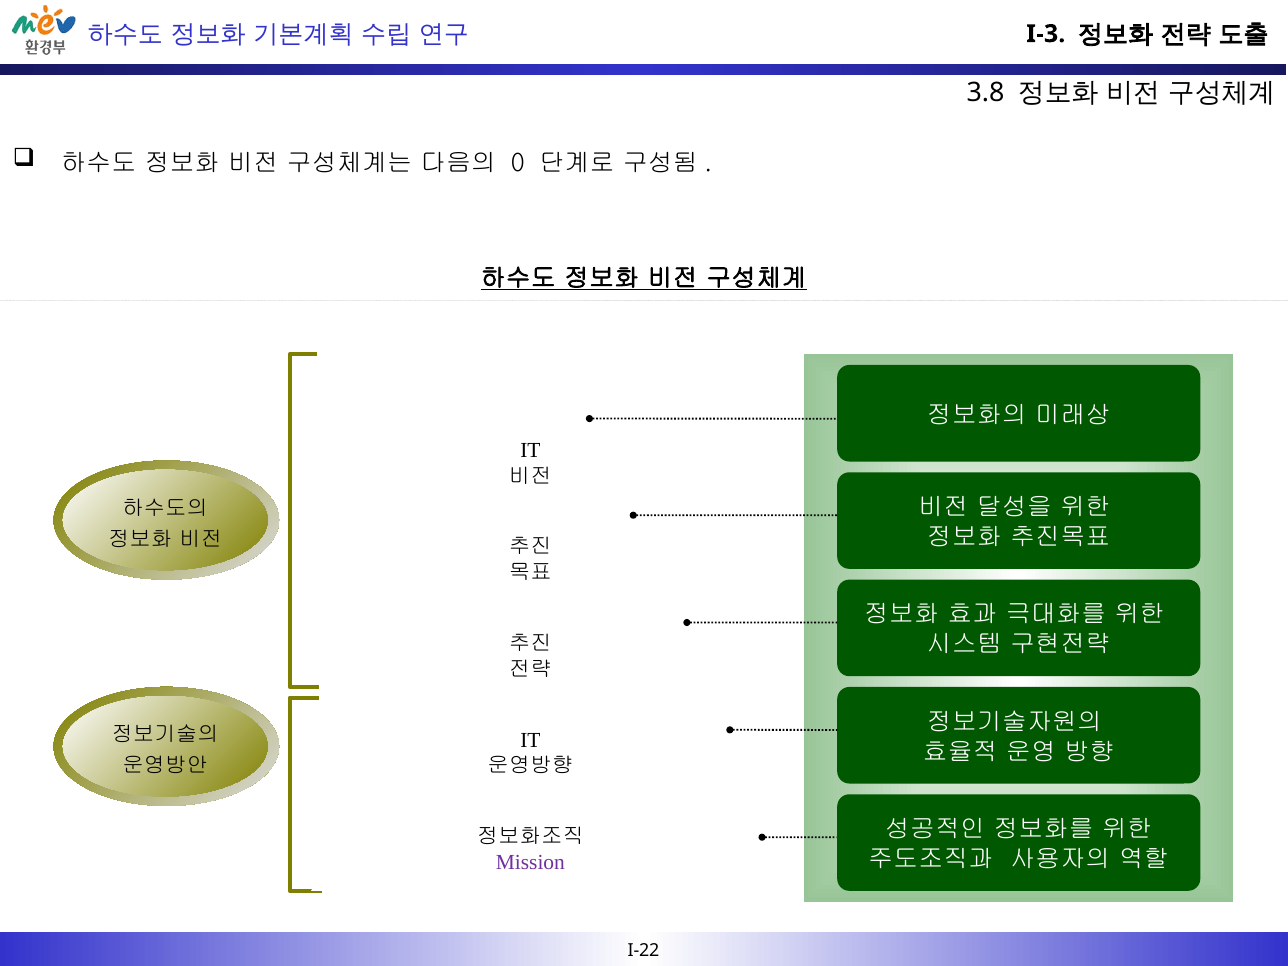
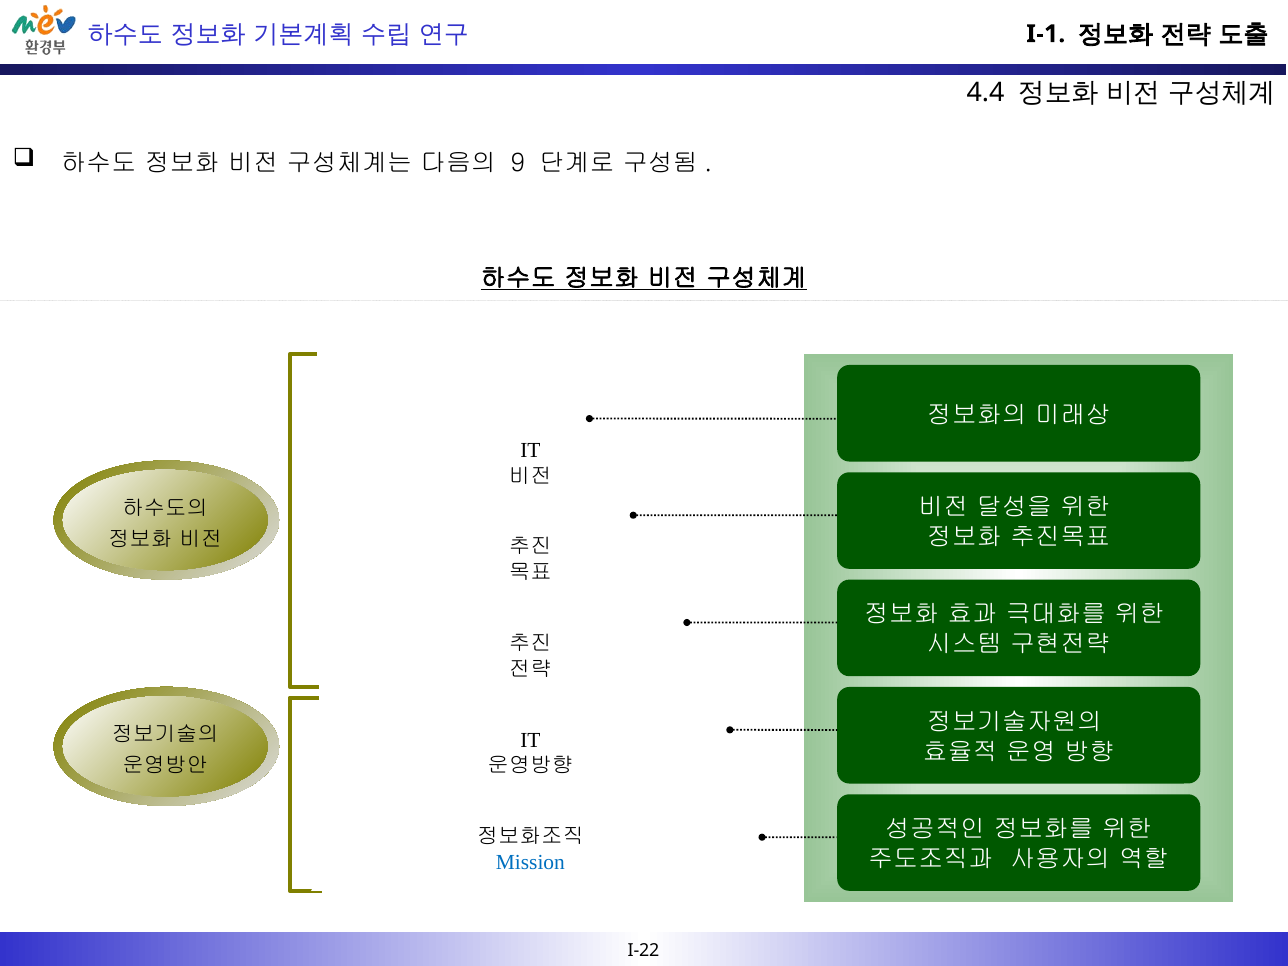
I-3: I-3 -> I-1
3.8: 3.8 -> 4.4
0: 0 -> 9
Mission colour: purple -> blue
